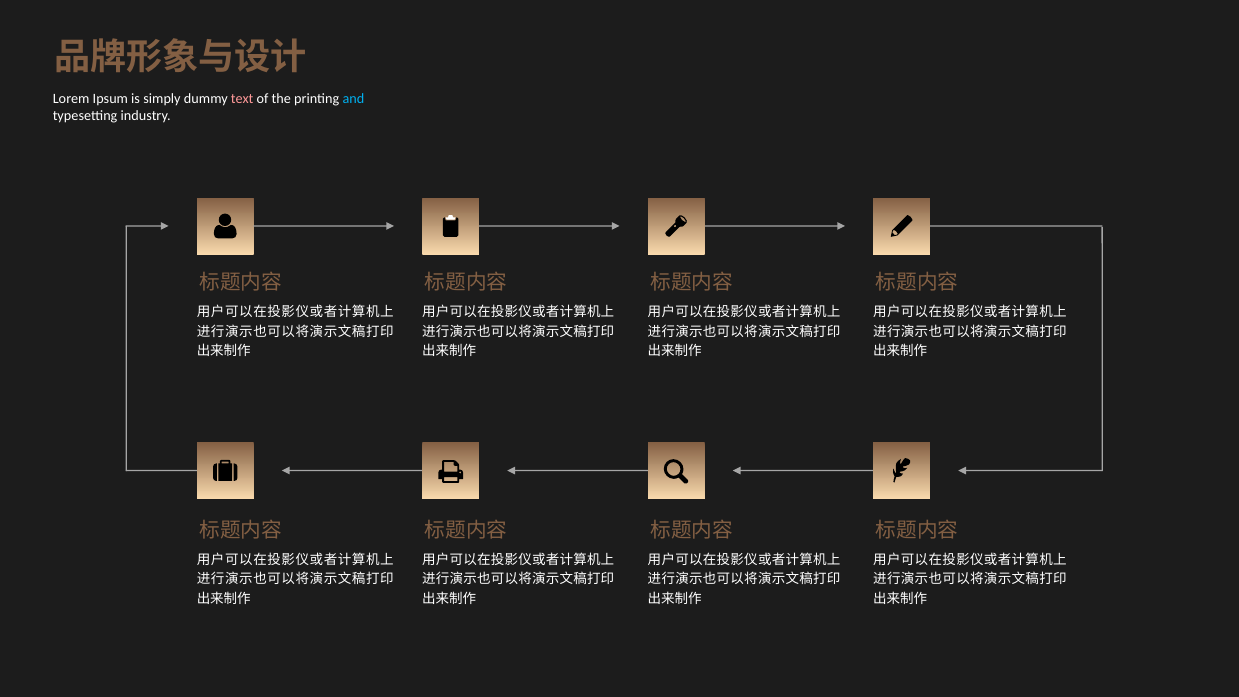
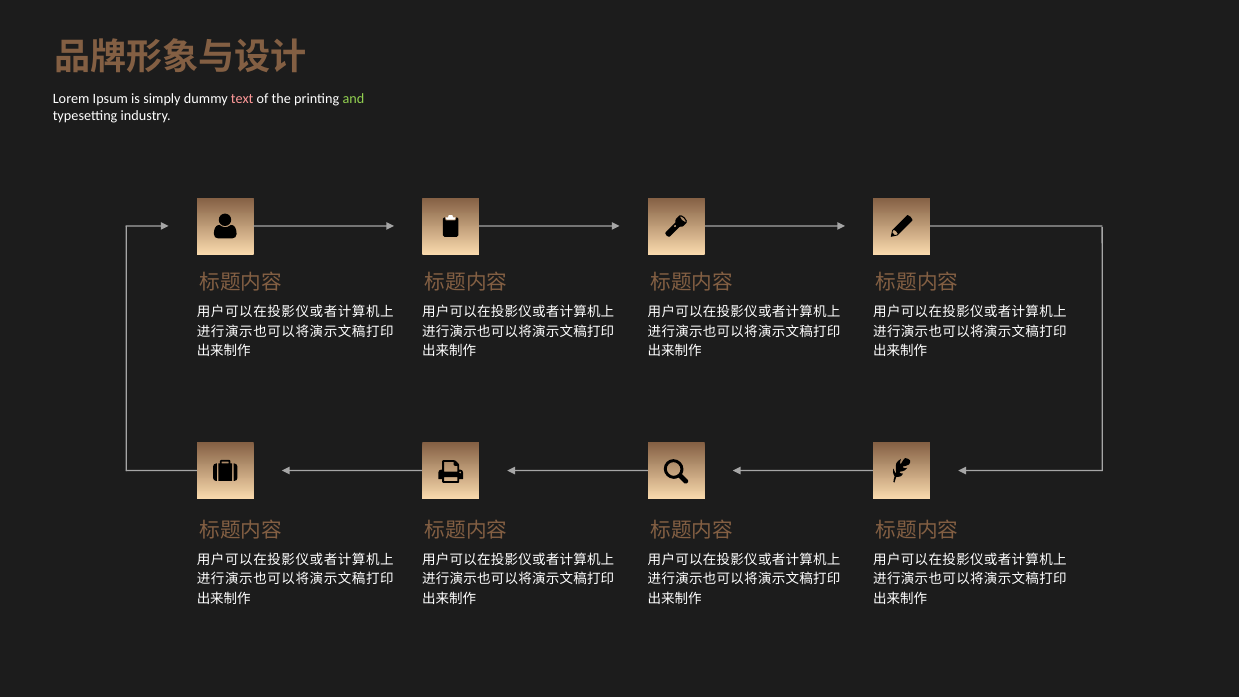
and colour: light blue -> light green
